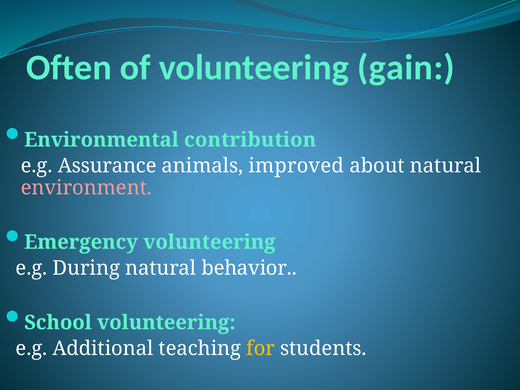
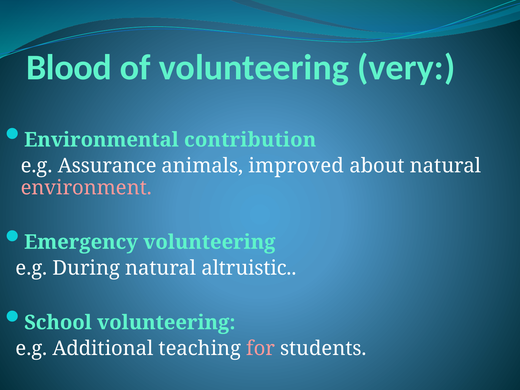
Often: Often -> Blood
gain: gain -> very
behavior: behavior -> altruistic
for colour: yellow -> pink
